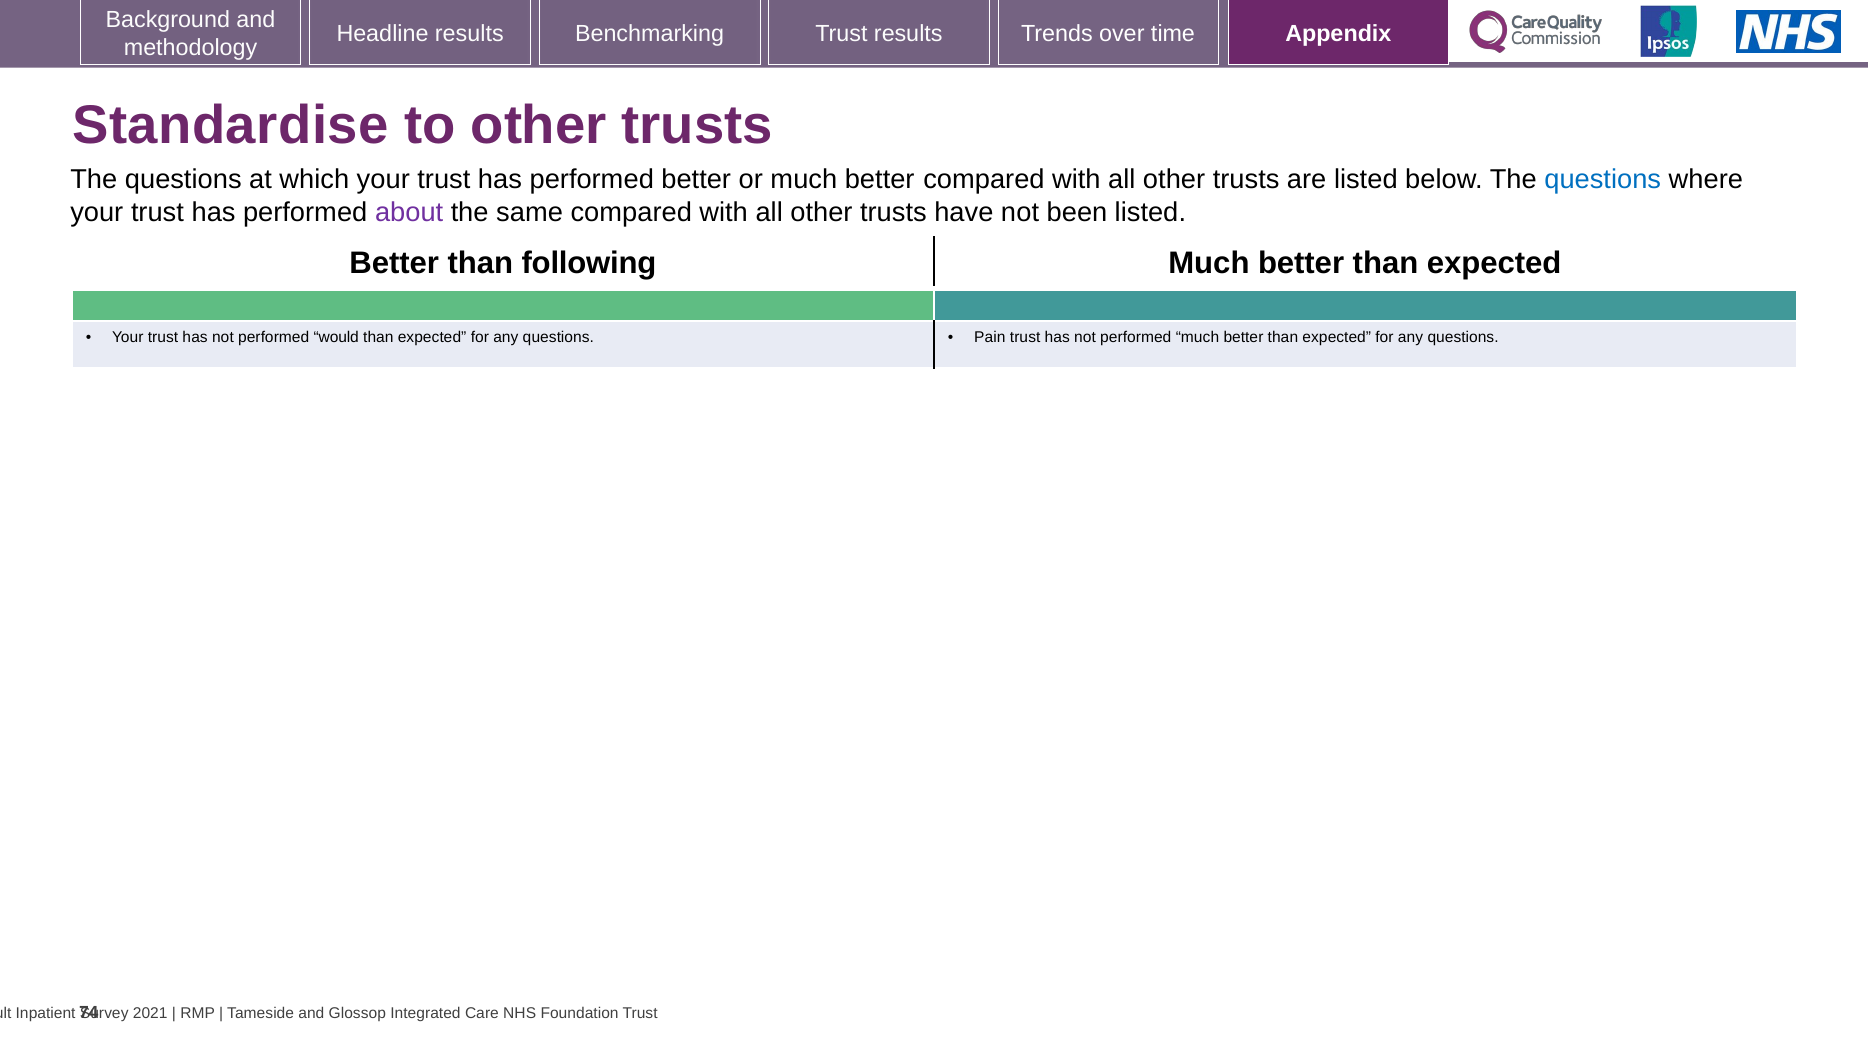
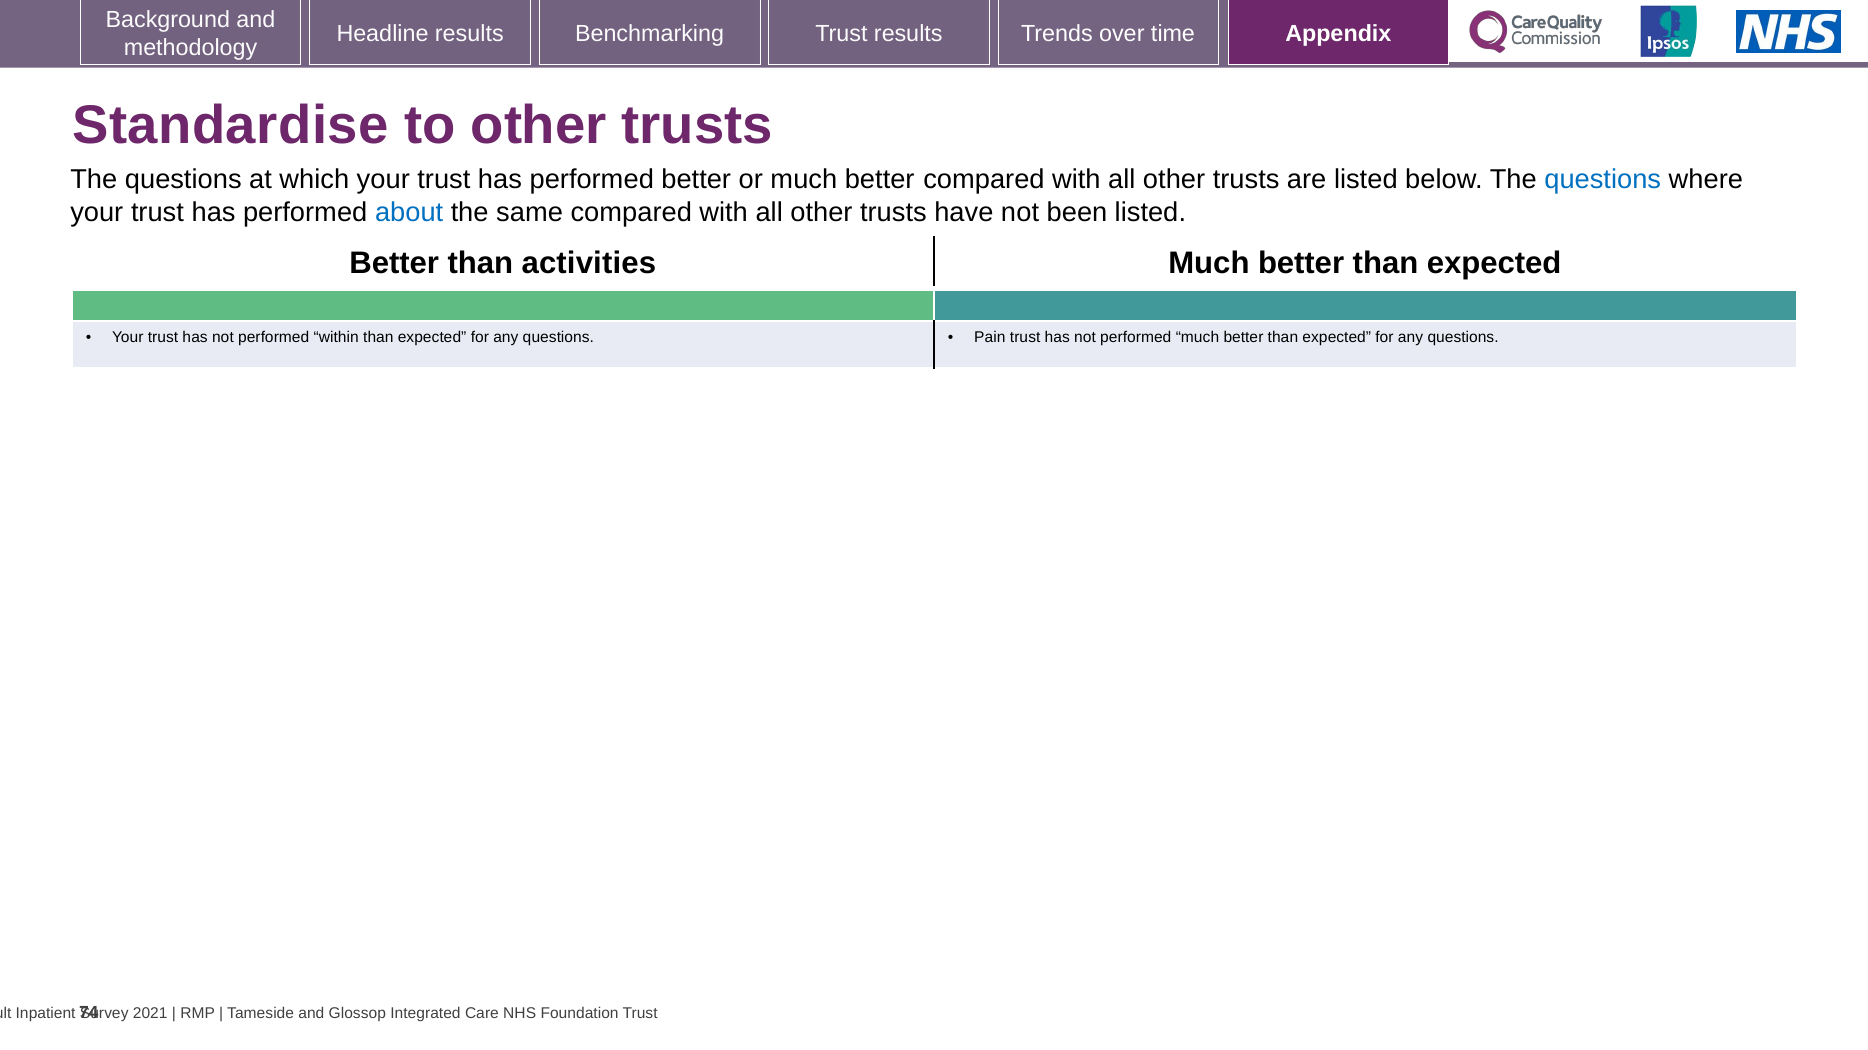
about colour: purple -> blue
following: following -> activities
would: would -> within
